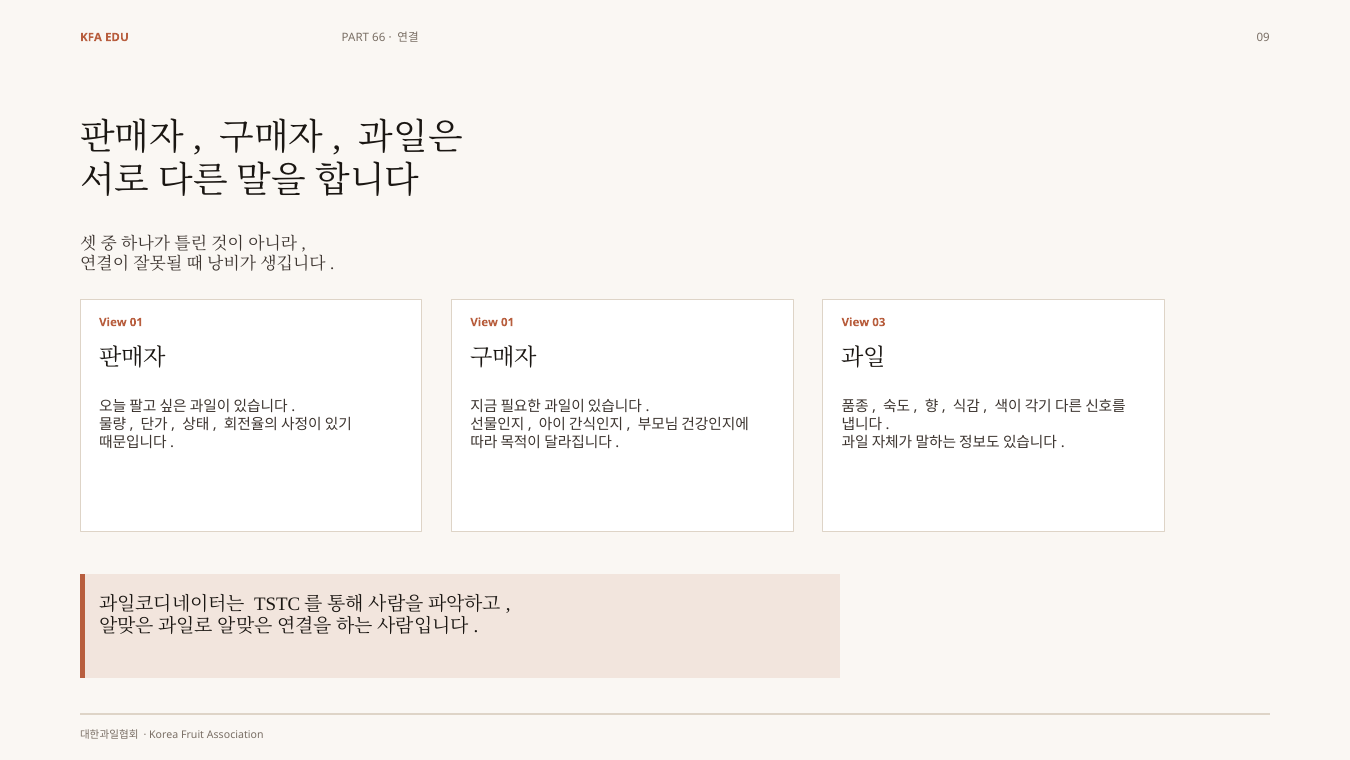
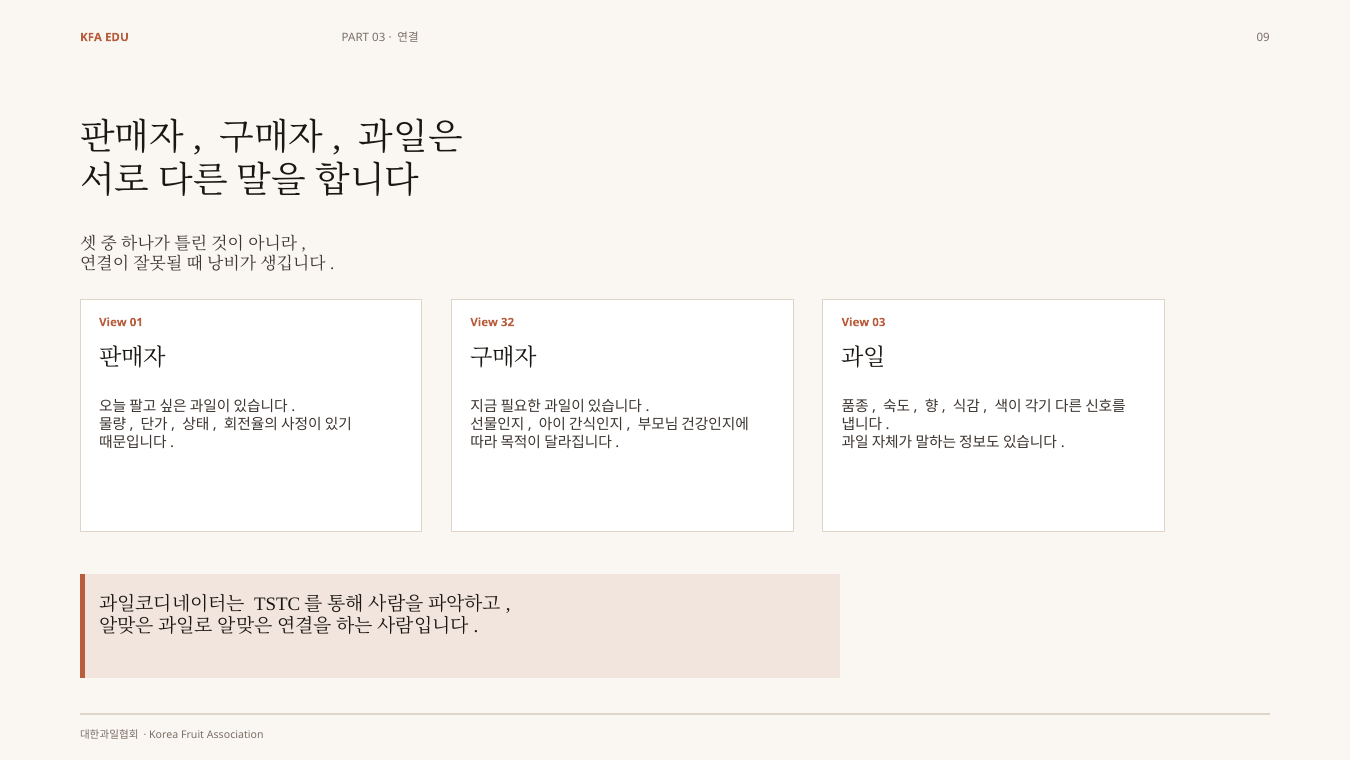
PART 66: 66 -> 03
01 at (508, 322): 01 -> 32
